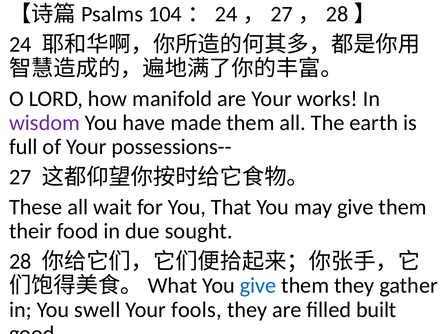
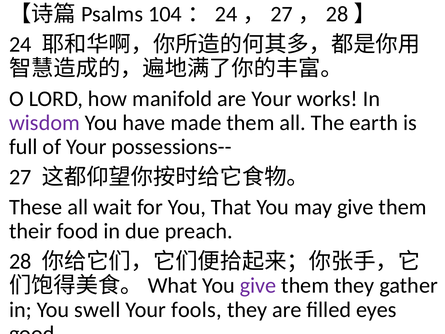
sought: sought -> preach
give at (258, 285) colour: blue -> purple
built: built -> eyes
